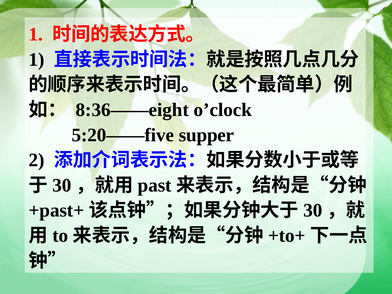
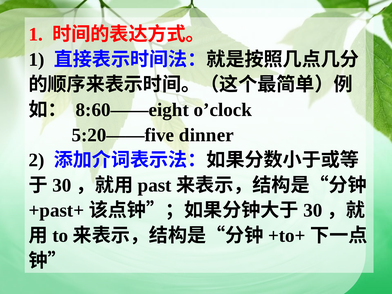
8:36——eight: 8:36——eight -> 8:60——eight
supper: supper -> dinner
